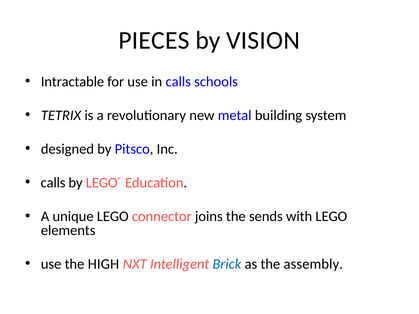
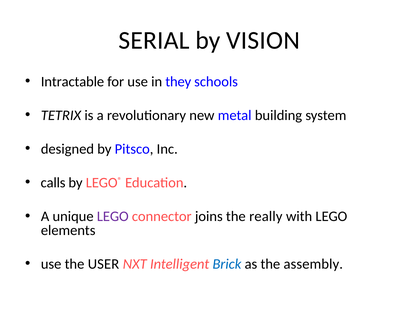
PIECES: PIECES -> SERIAL
in calls: calls -> they
LEGO at (113, 217) colour: black -> purple
sends: sends -> really
HIGH: HIGH -> USER
